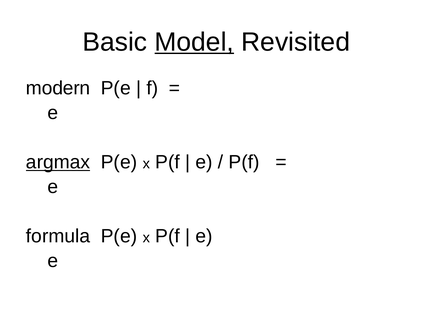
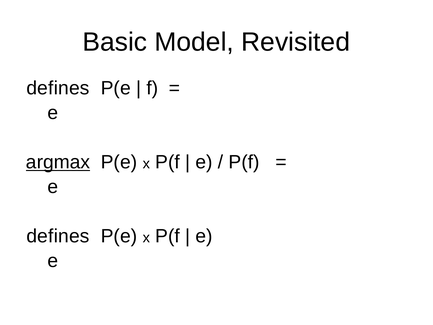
Model underline: present -> none
modern at (58, 88): modern -> defines
formula at (58, 236): formula -> defines
